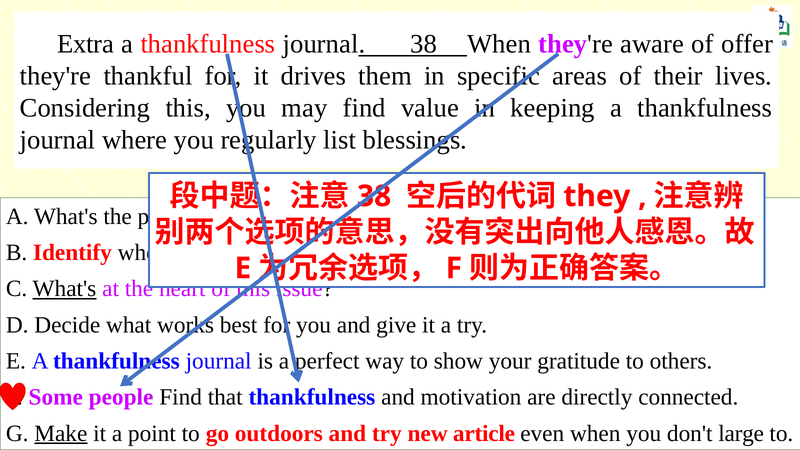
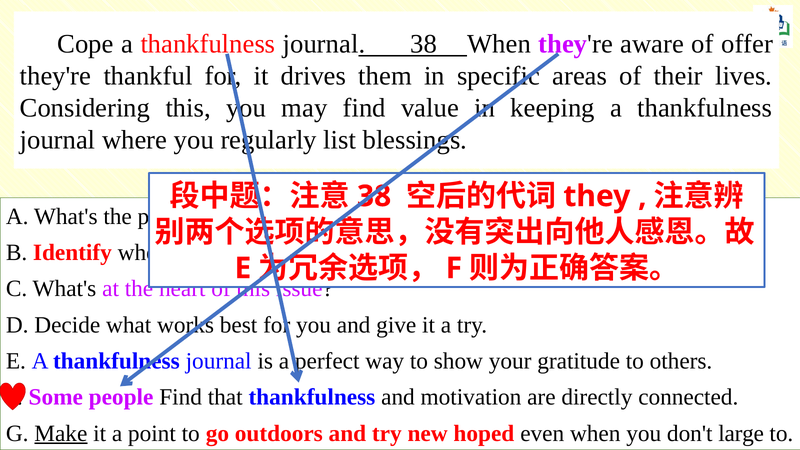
Extra: Extra -> Cope
What's at (64, 289) underline: present -> none
article: article -> hoped
